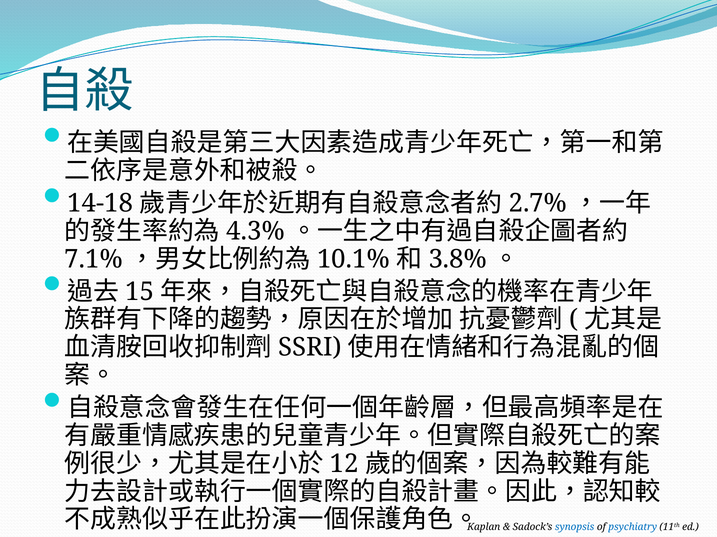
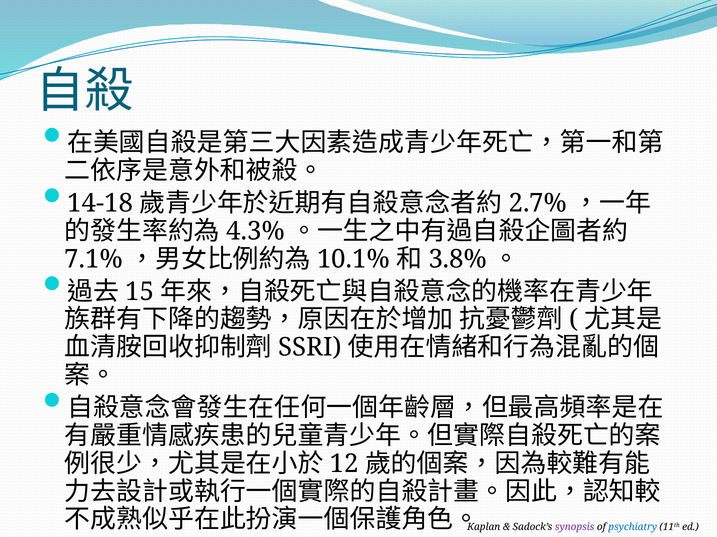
synopsis colour: blue -> purple
